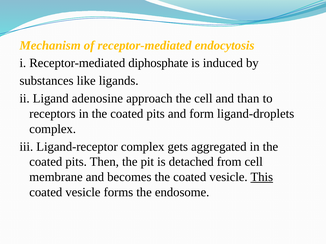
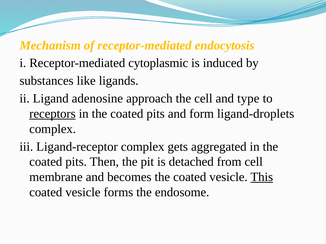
diphosphate: diphosphate -> cytoplasmic
than: than -> type
receptors underline: none -> present
